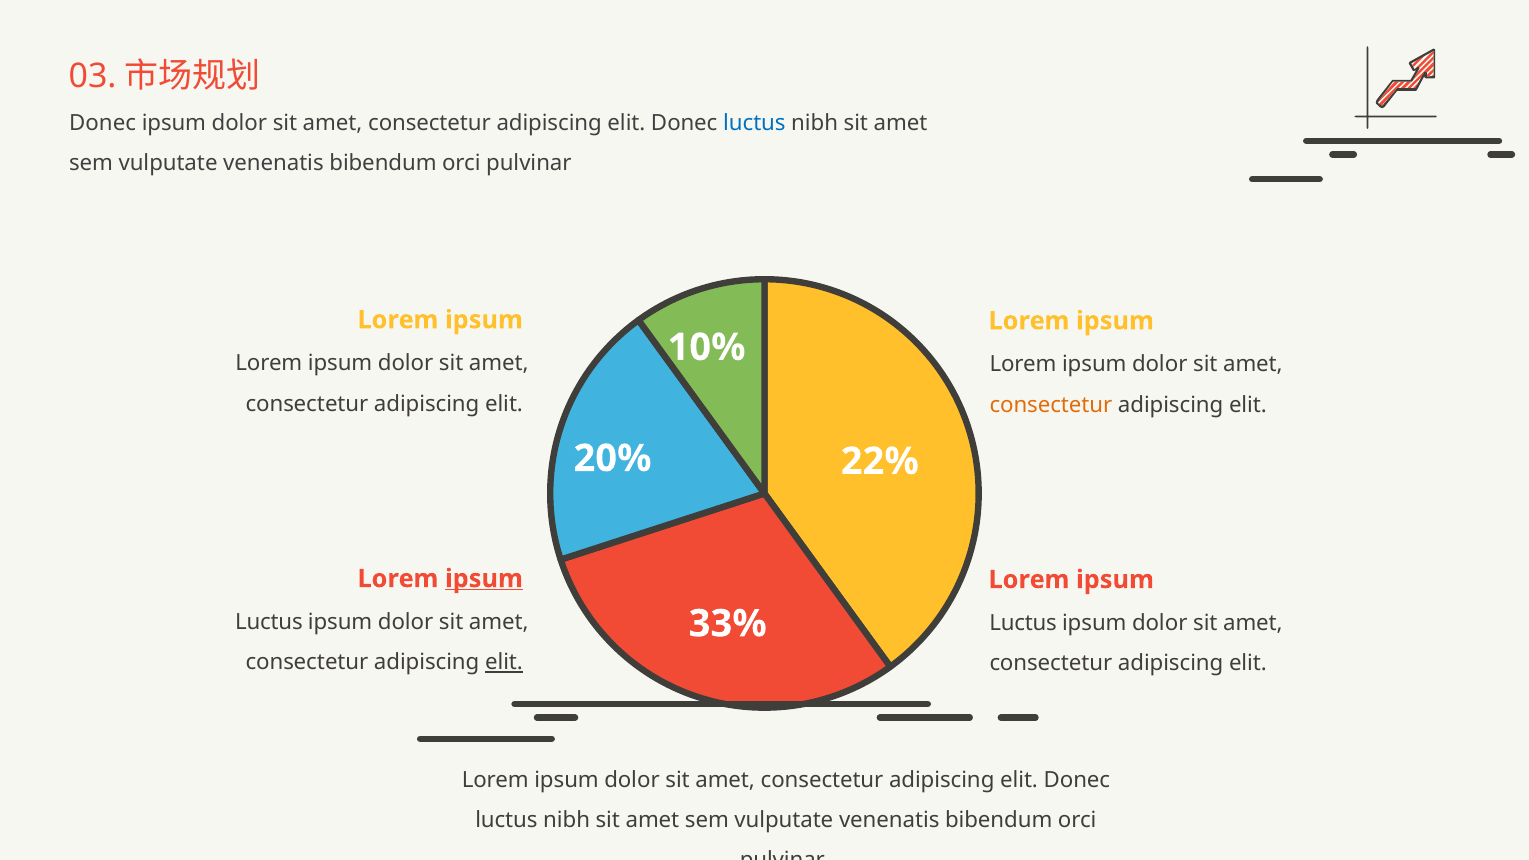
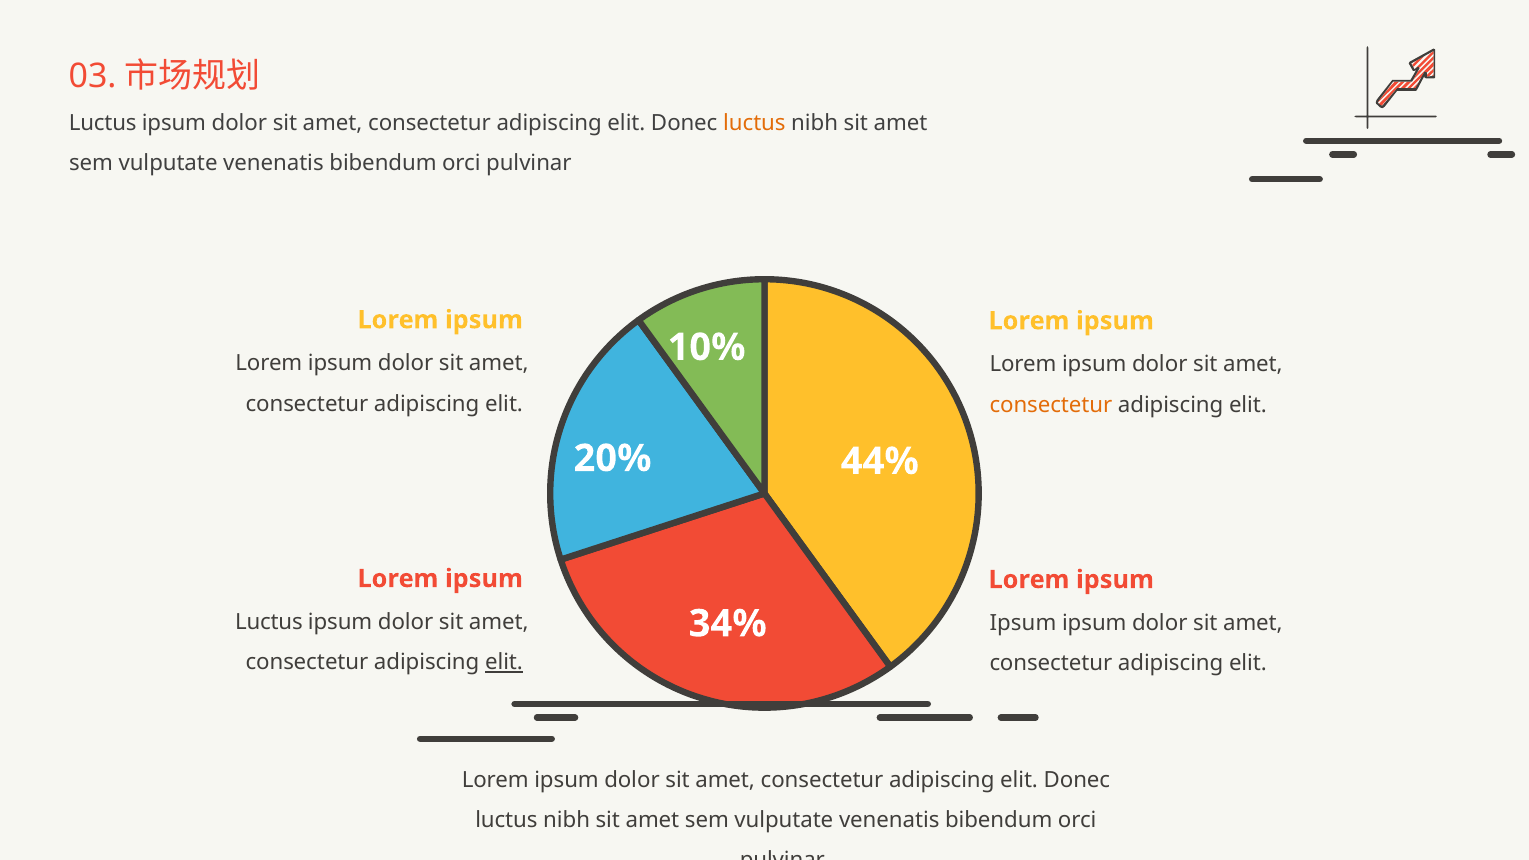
Donec at (103, 123): Donec -> Luctus
luctus at (754, 123) colour: blue -> orange
22%: 22% -> 44%
ipsum at (484, 579) underline: present -> none
Luctus at (1023, 624): Luctus -> Ipsum
33%: 33% -> 34%
